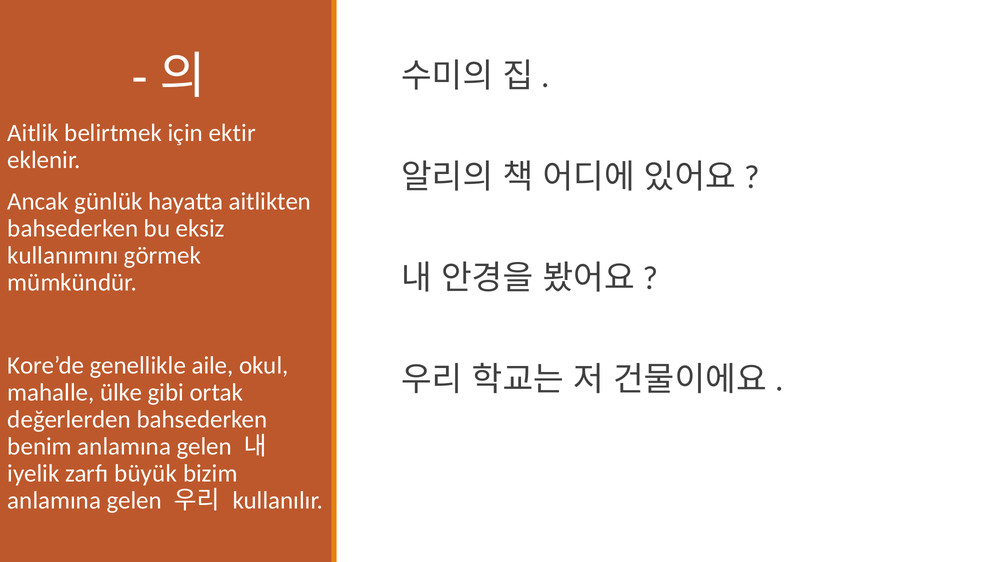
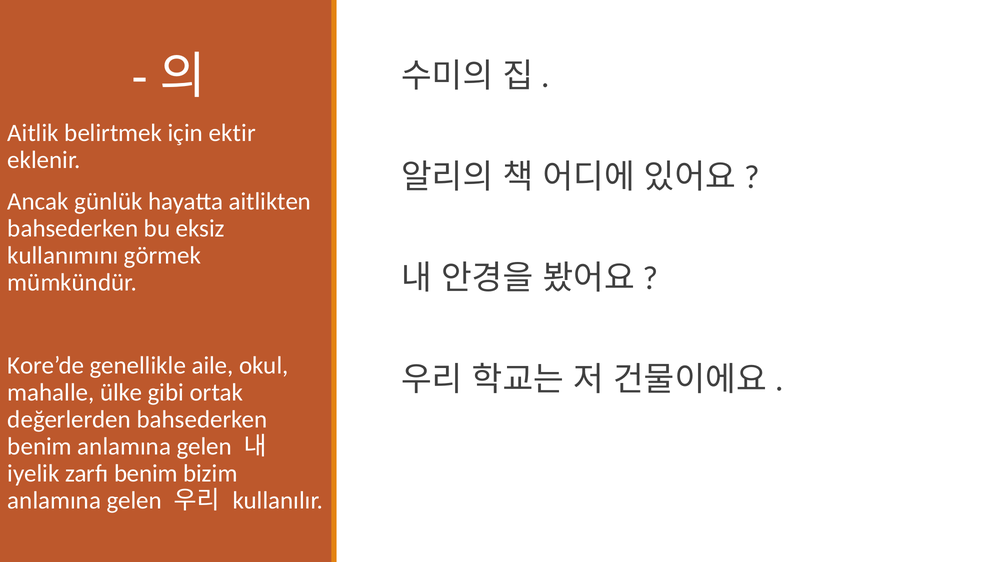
zarfı büyük: büyük -> benim
